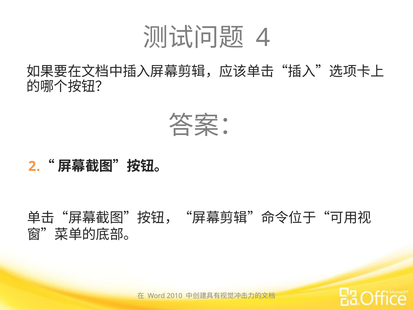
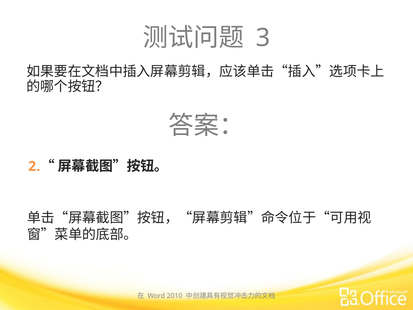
4: 4 -> 3
